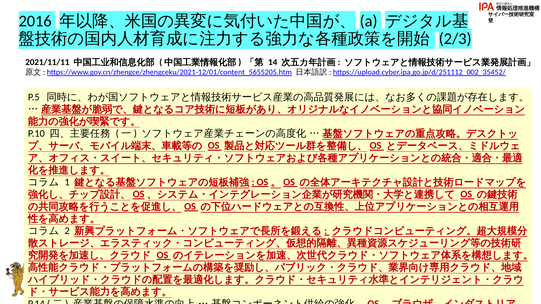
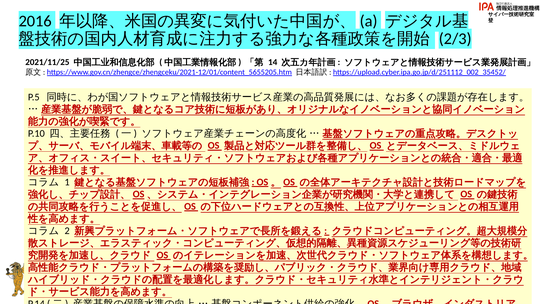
2021/11/11: 2021/11/11 -> 2021/11/25
